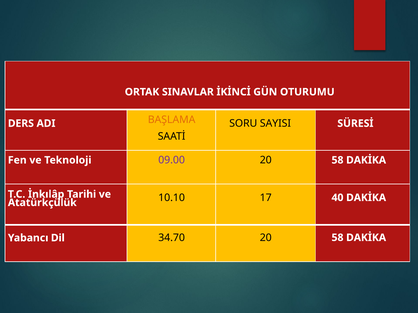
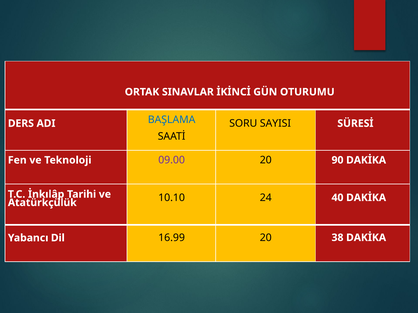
BAŞLAMA colour: orange -> blue
58 at (338, 160): 58 -> 90
17: 17 -> 24
34.70: 34.70 -> 16.99
58 at (338, 238): 58 -> 38
